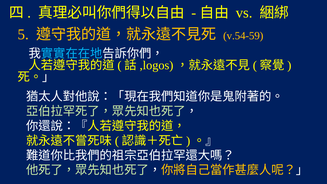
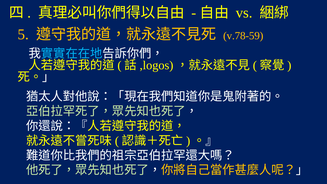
v.54-59: v.54-59 -> v.78-59
